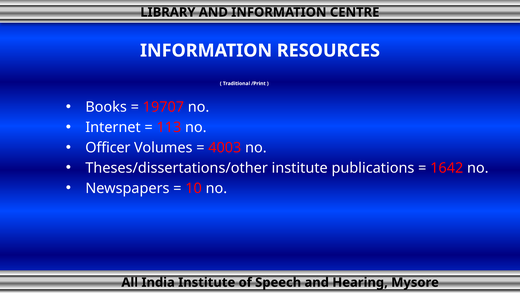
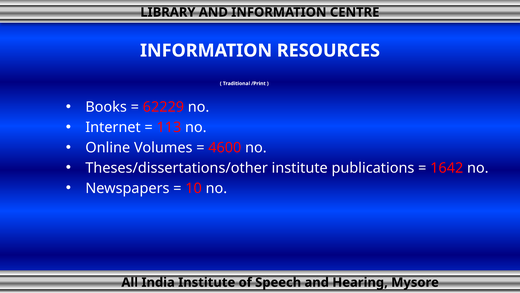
19707: 19707 -> 62229
Officer: Officer -> Online
4003: 4003 -> 4600
